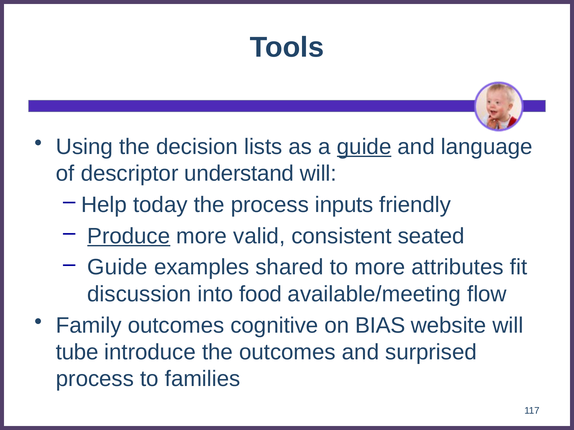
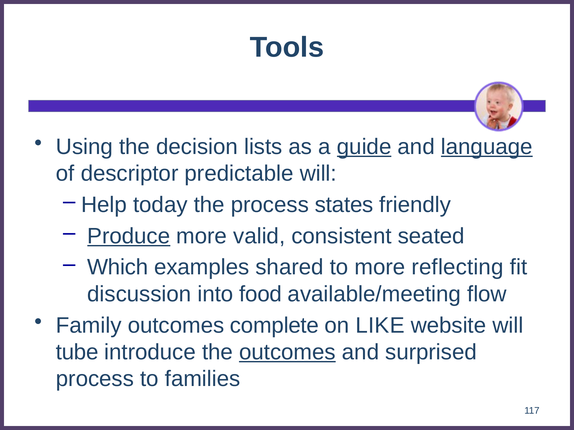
language underline: none -> present
understand: understand -> predictable
inputs: inputs -> states
Guide at (117, 268): Guide -> Which
attributes: attributes -> reflecting
cognitive: cognitive -> complete
BIAS: BIAS -> LIKE
outcomes at (287, 352) underline: none -> present
